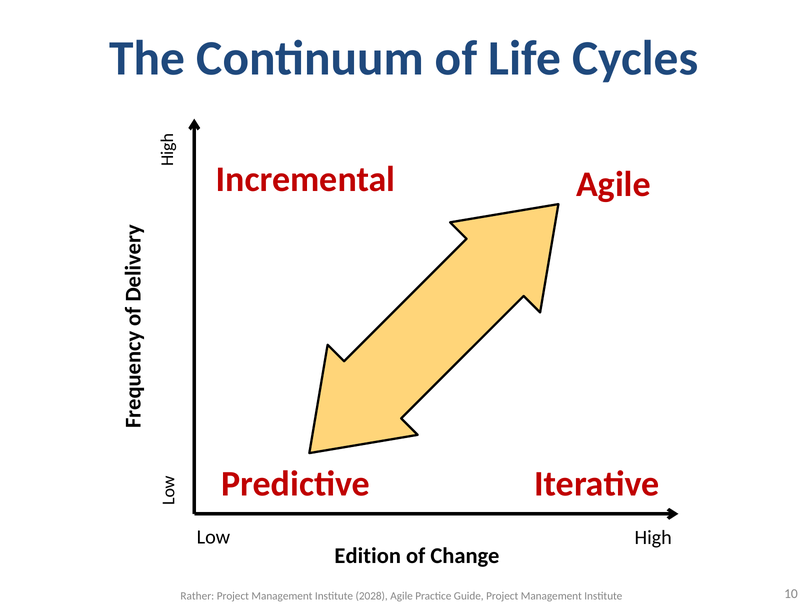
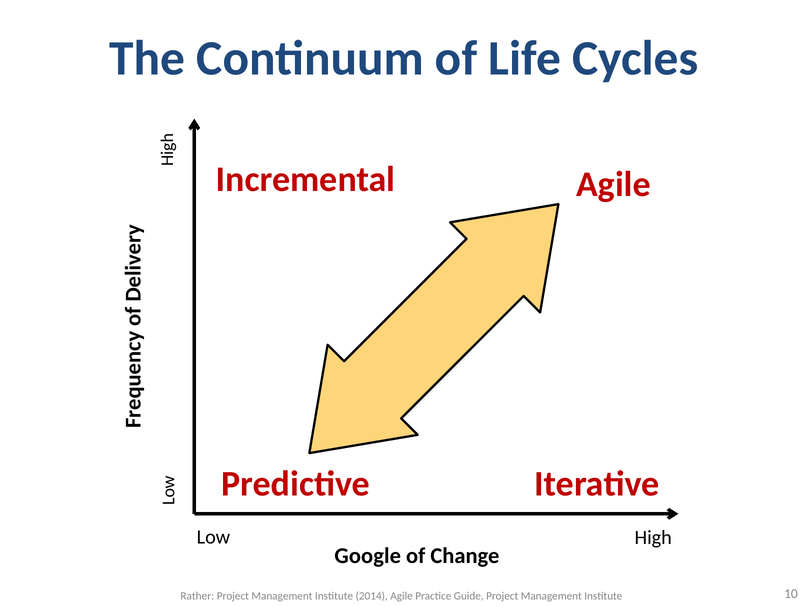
Edition: Edition -> Google
2028: 2028 -> 2014
